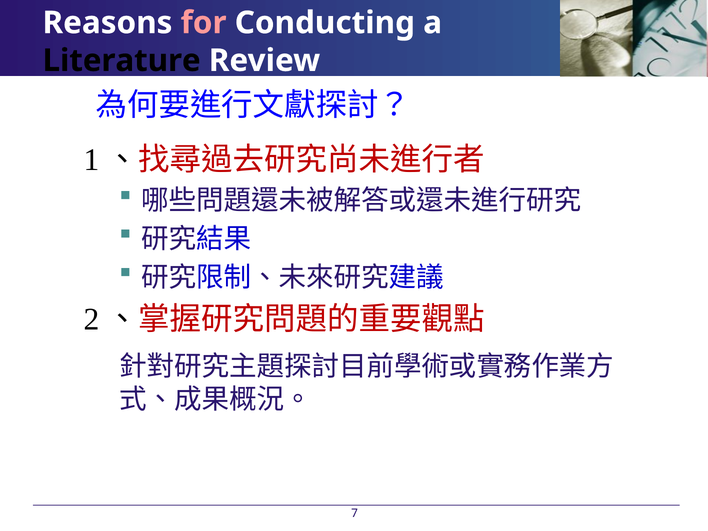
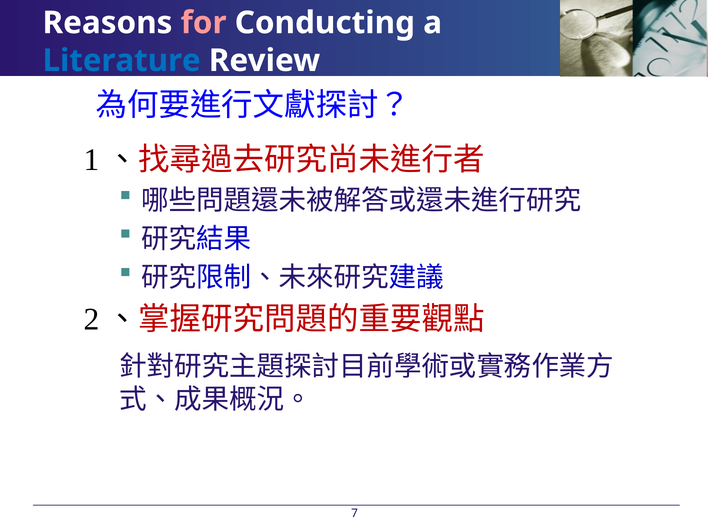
Literature colour: black -> blue
